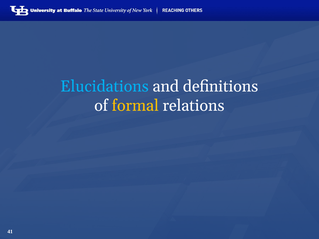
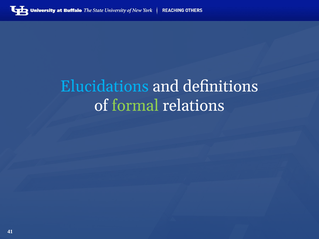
formal colour: yellow -> light green
